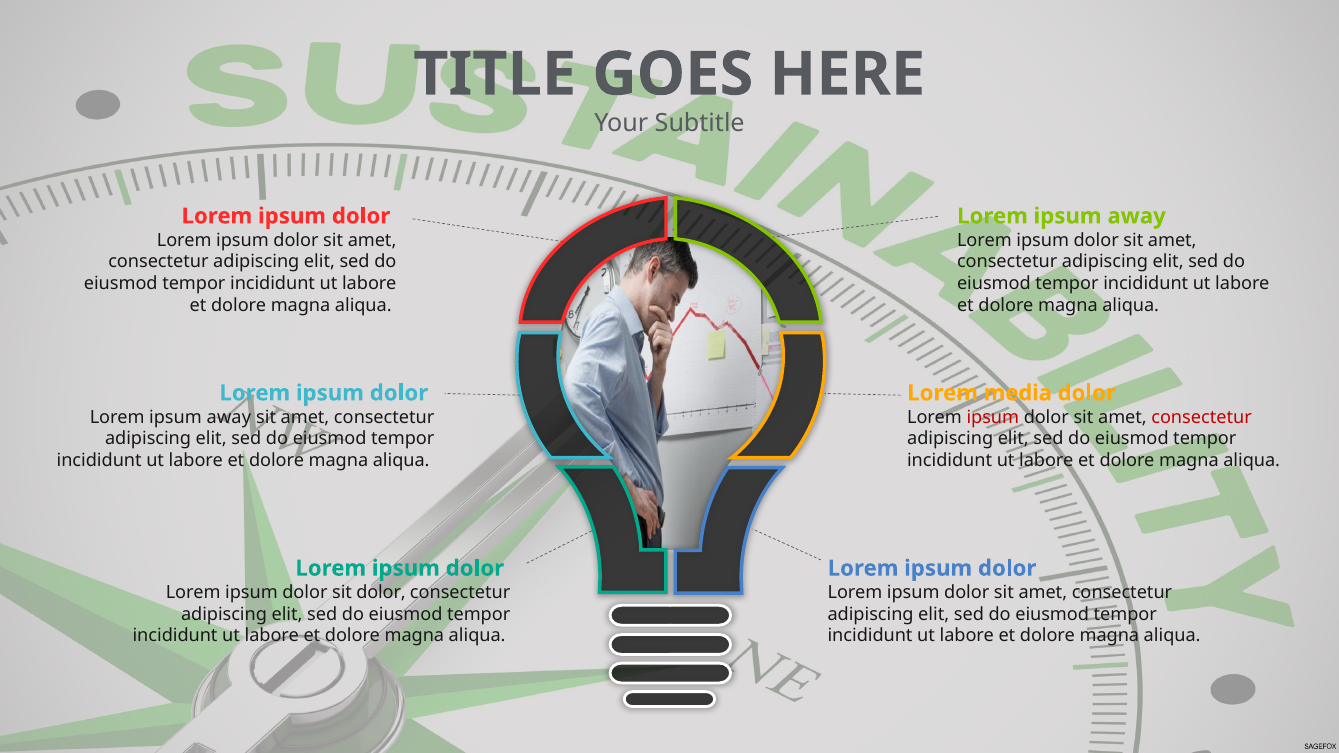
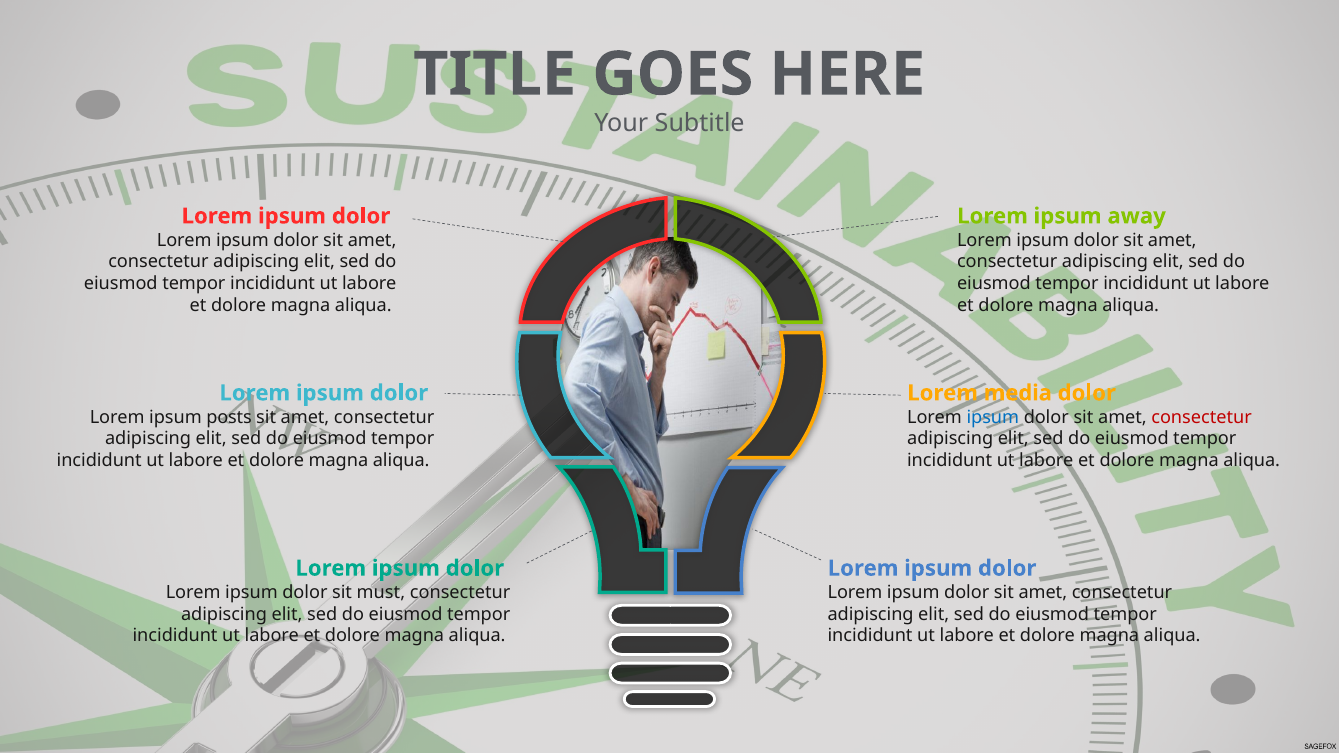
away at (229, 417): away -> posts
ipsum at (993, 417) colour: red -> blue
sit dolor: dolor -> must
